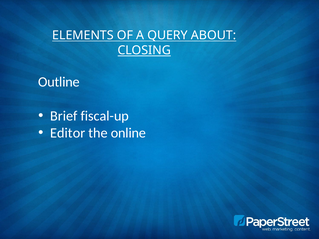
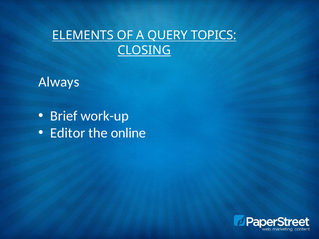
ABOUT: ABOUT -> TOPICS
Outline: Outline -> Always
fiscal-up: fiscal-up -> work-up
